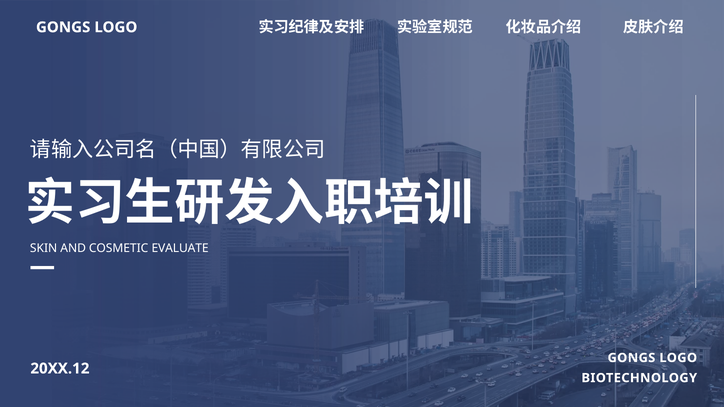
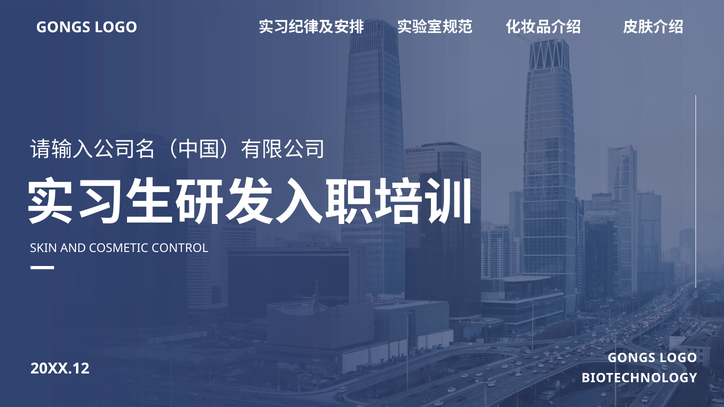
EVALUATE: EVALUATE -> CONTROL
